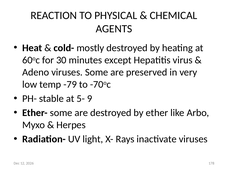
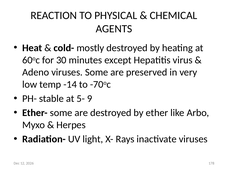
-79: -79 -> -14
